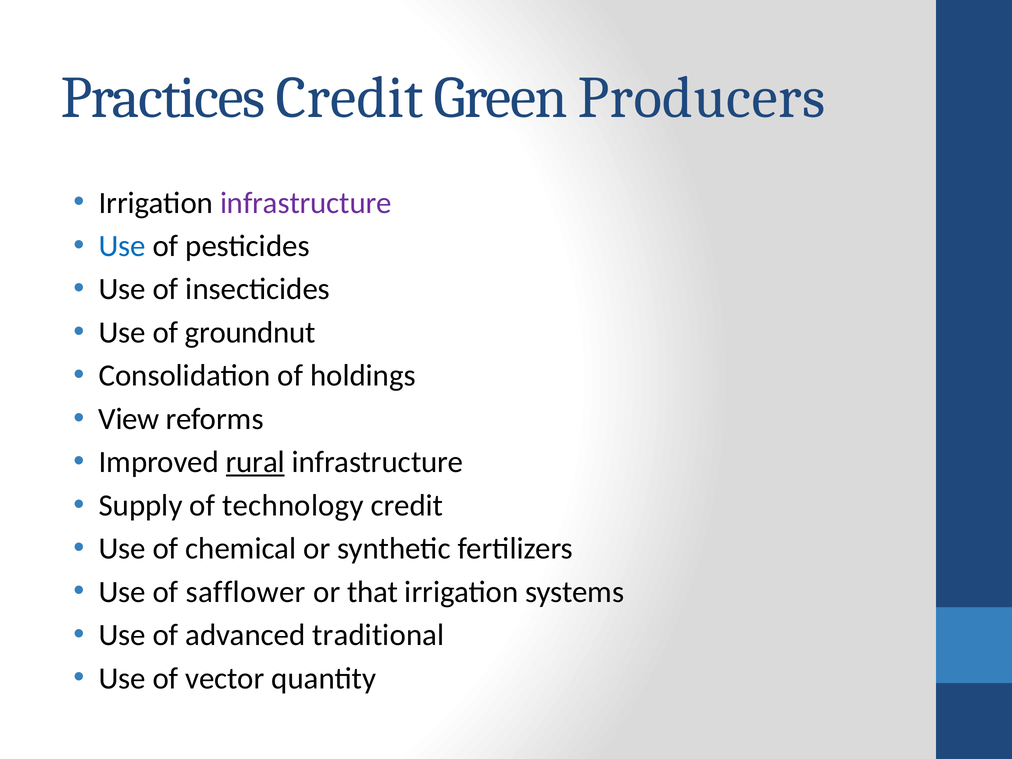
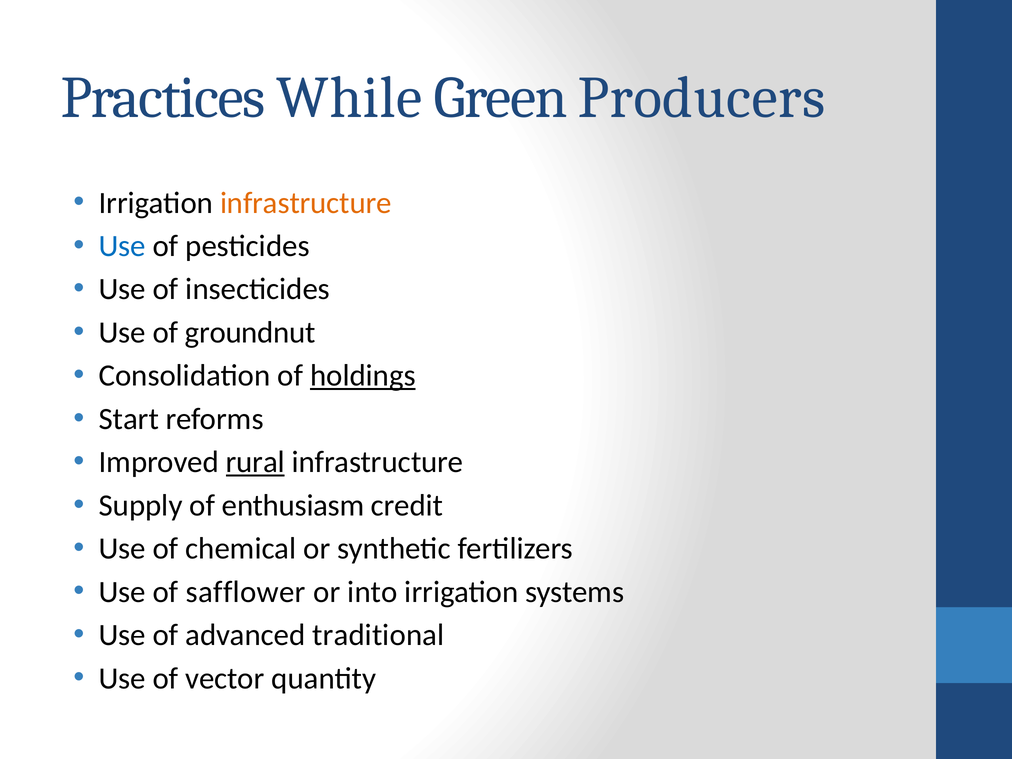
Practices Credit: Credit -> While
infrastructure at (306, 203) colour: purple -> orange
holdings underline: none -> present
View: View -> Start
technology: technology -> enthusiasm
that: that -> into
